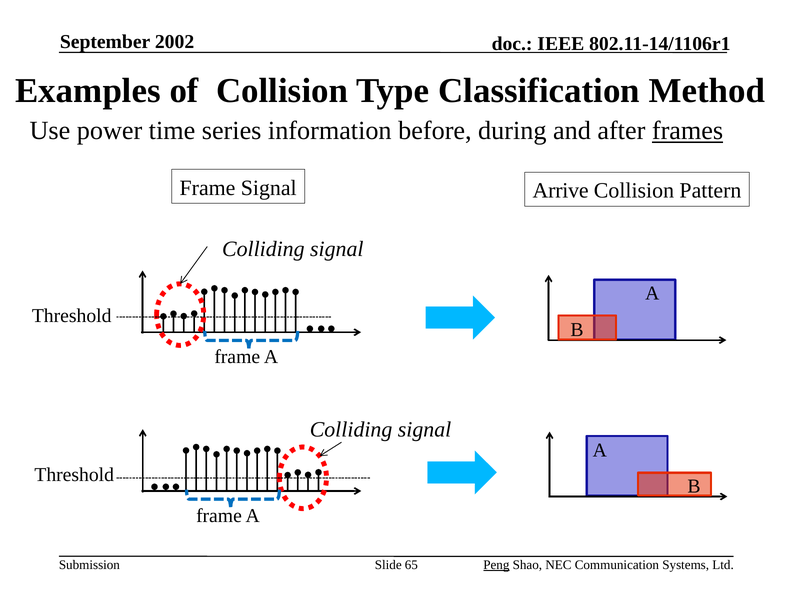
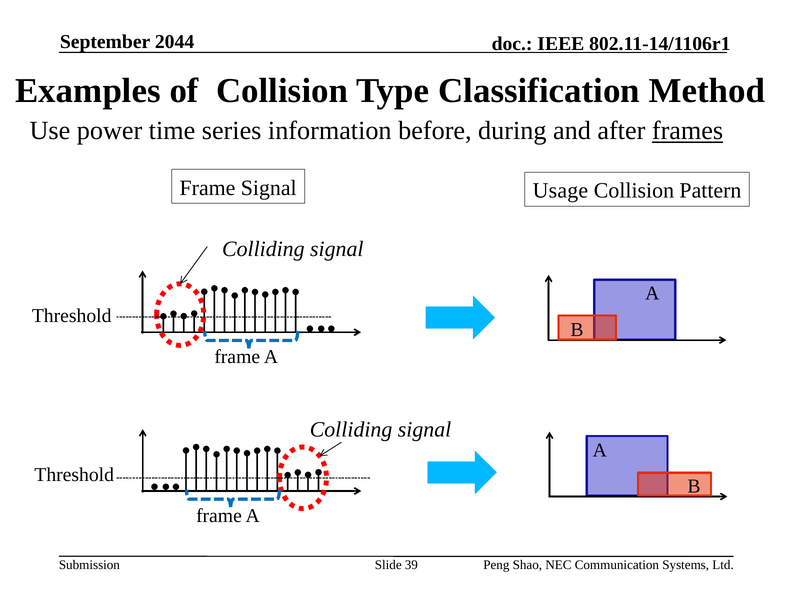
2002: 2002 -> 2044
Arrive: Arrive -> Usage
65: 65 -> 39
Peng underline: present -> none
